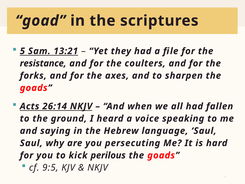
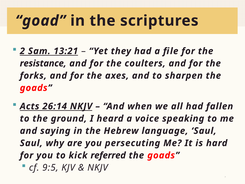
5: 5 -> 2
perilous: perilous -> referred
